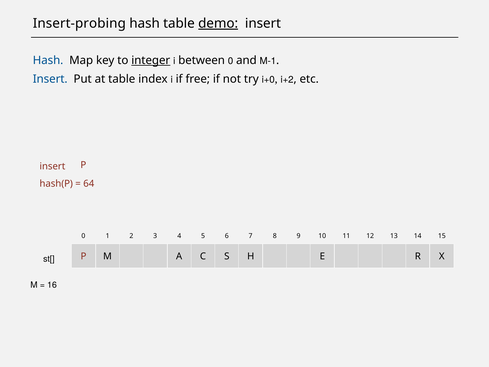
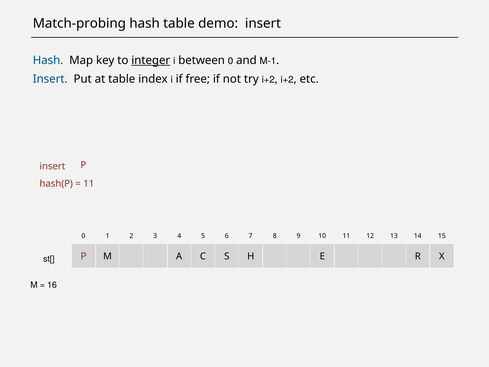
Insert-probing: Insert-probing -> Match-probing
demo underline: present -> none
try i+0: i+0 -> i+2
64 at (89, 184): 64 -> 11
